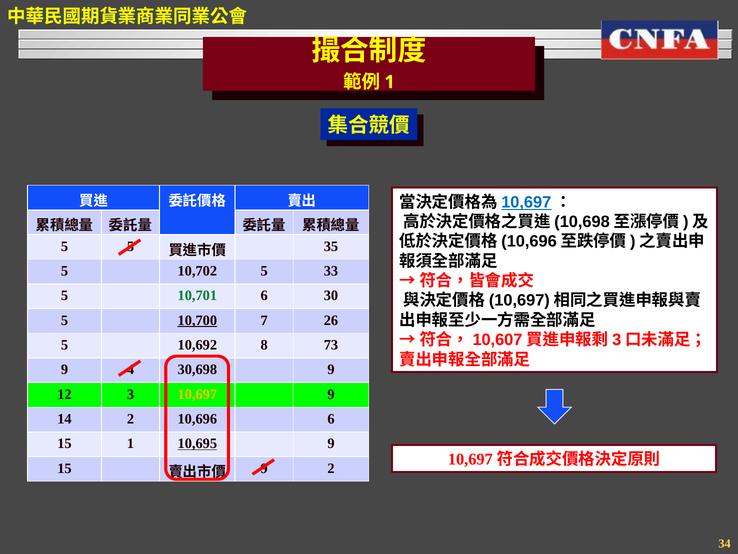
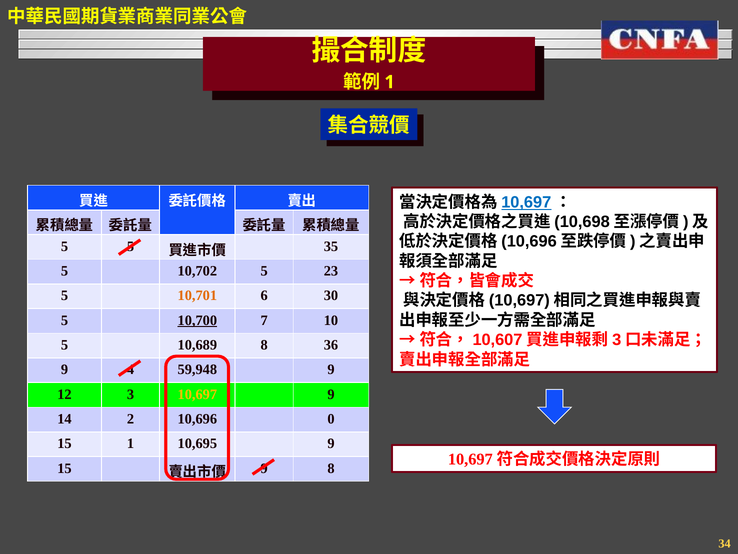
33: 33 -> 23
10,701 colour: green -> orange
26: 26 -> 10
10,692: 10,692 -> 10,689
73: 73 -> 36
30,698: 30,698 -> 59,948
10,696 6: 6 -> 0
10,695 underline: present -> none
2 at (331, 468): 2 -> 8
